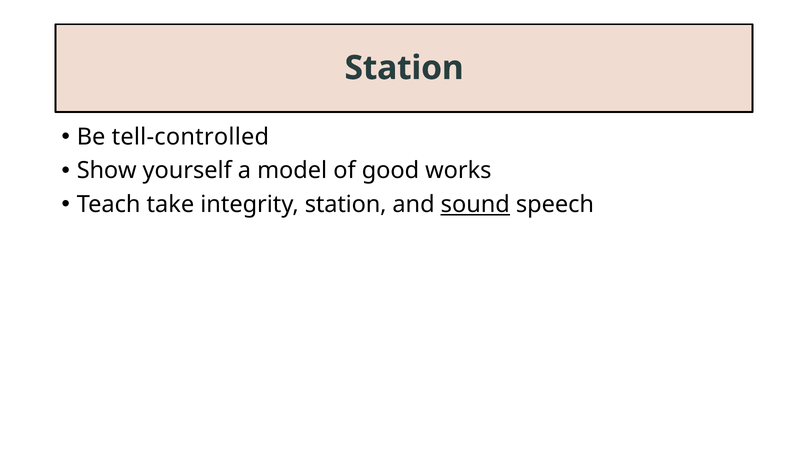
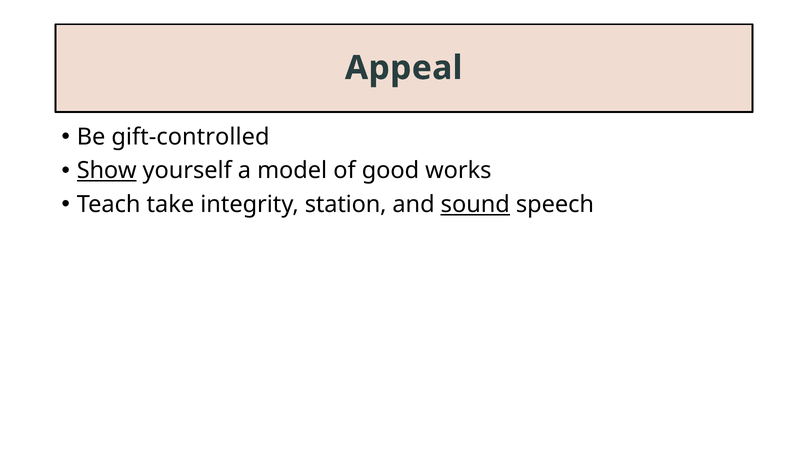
Station at (404, 68): Station -> Appeal
tell-controlled: tell-controlled -> gift-controlled
Show underline: none -> present
